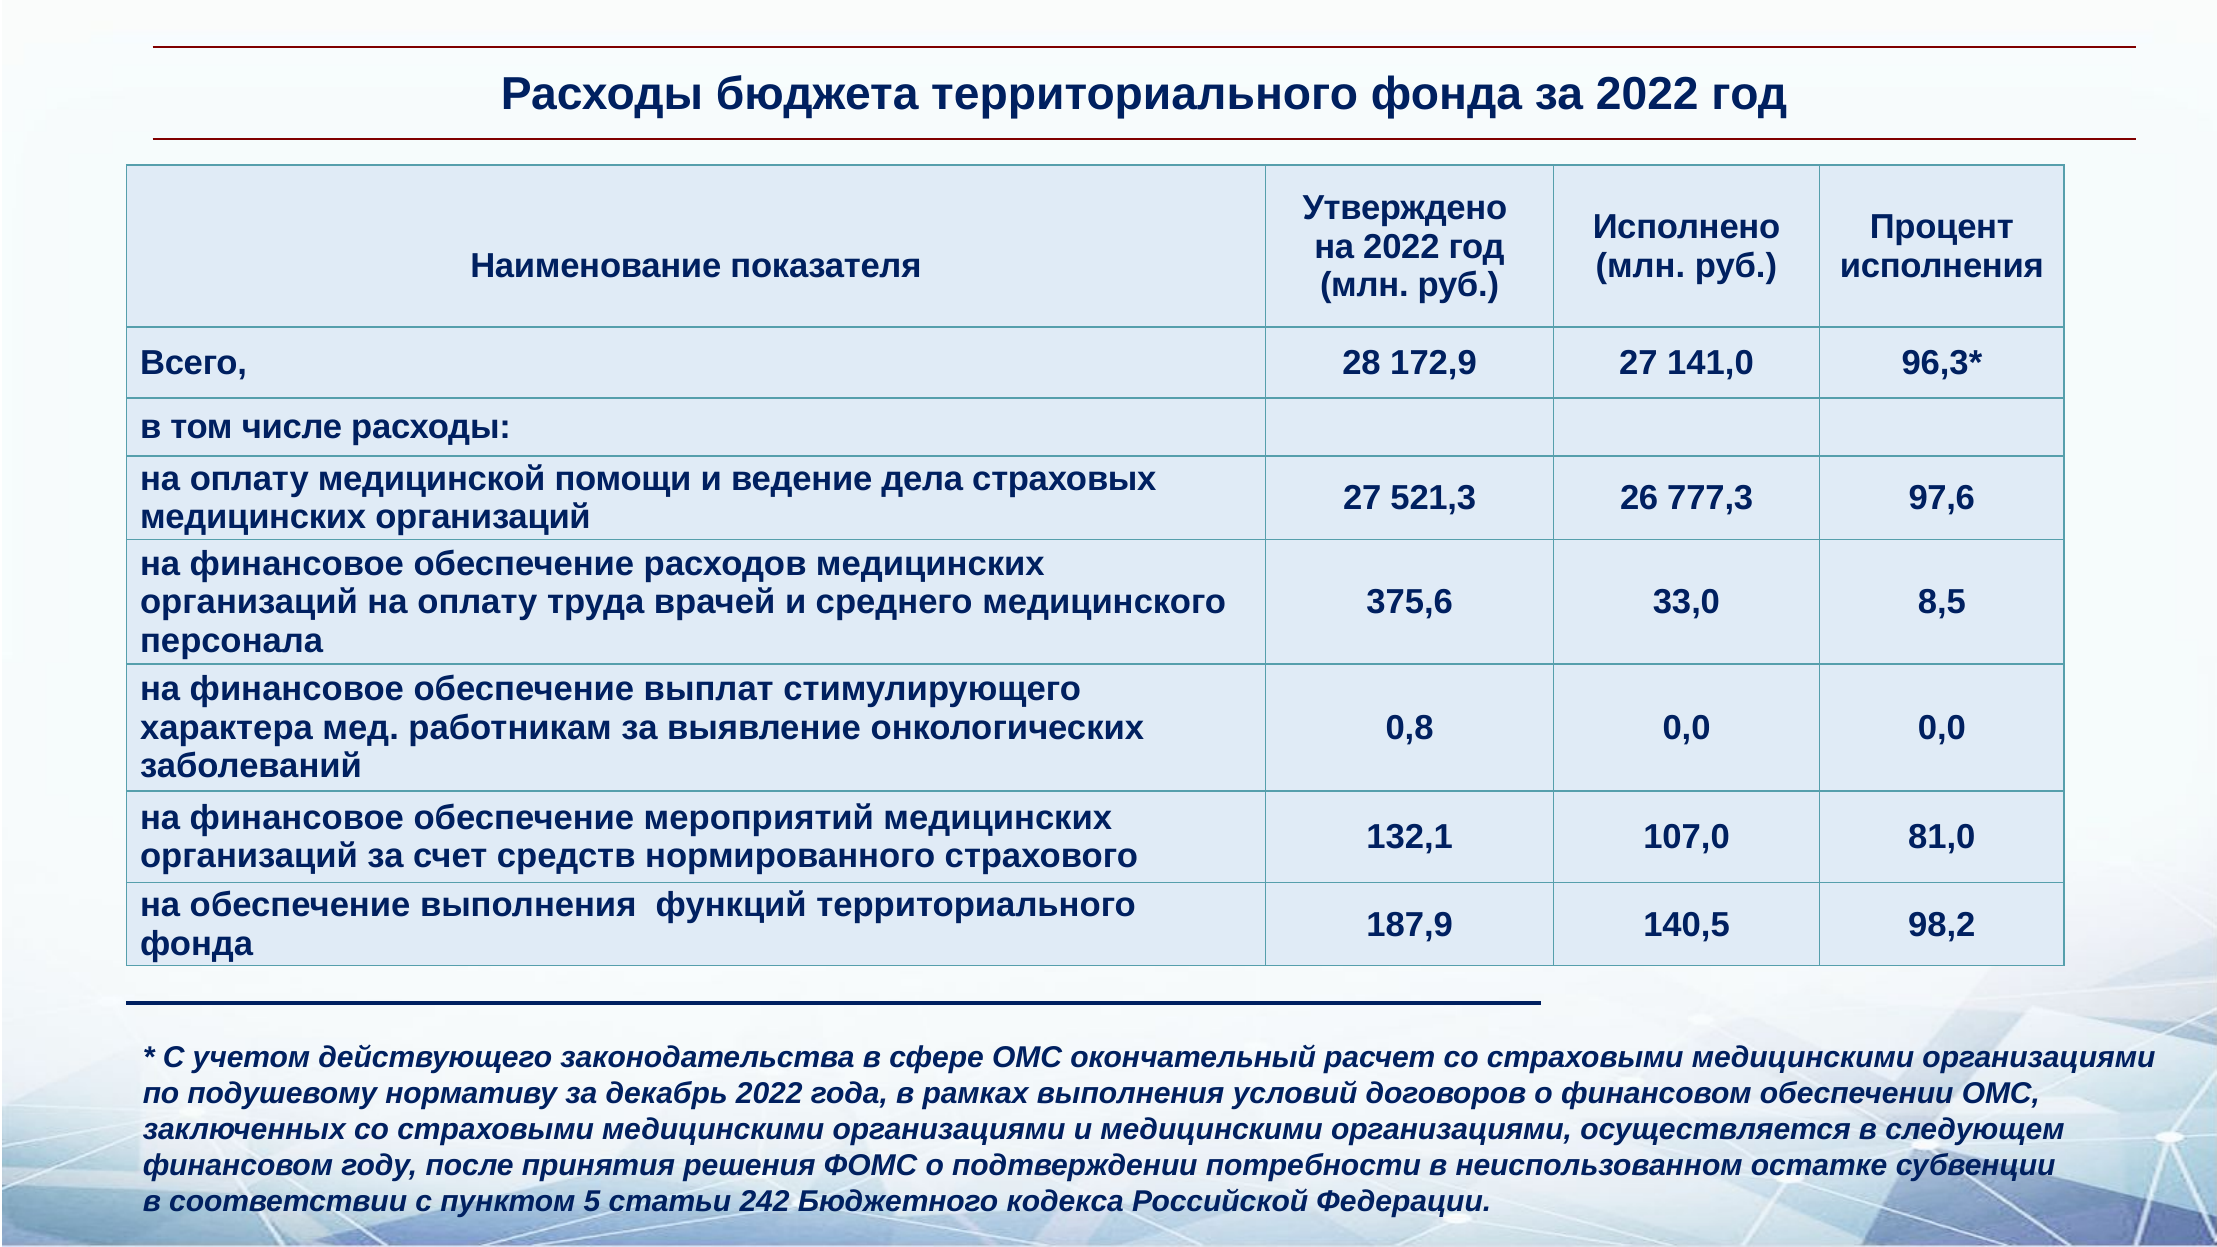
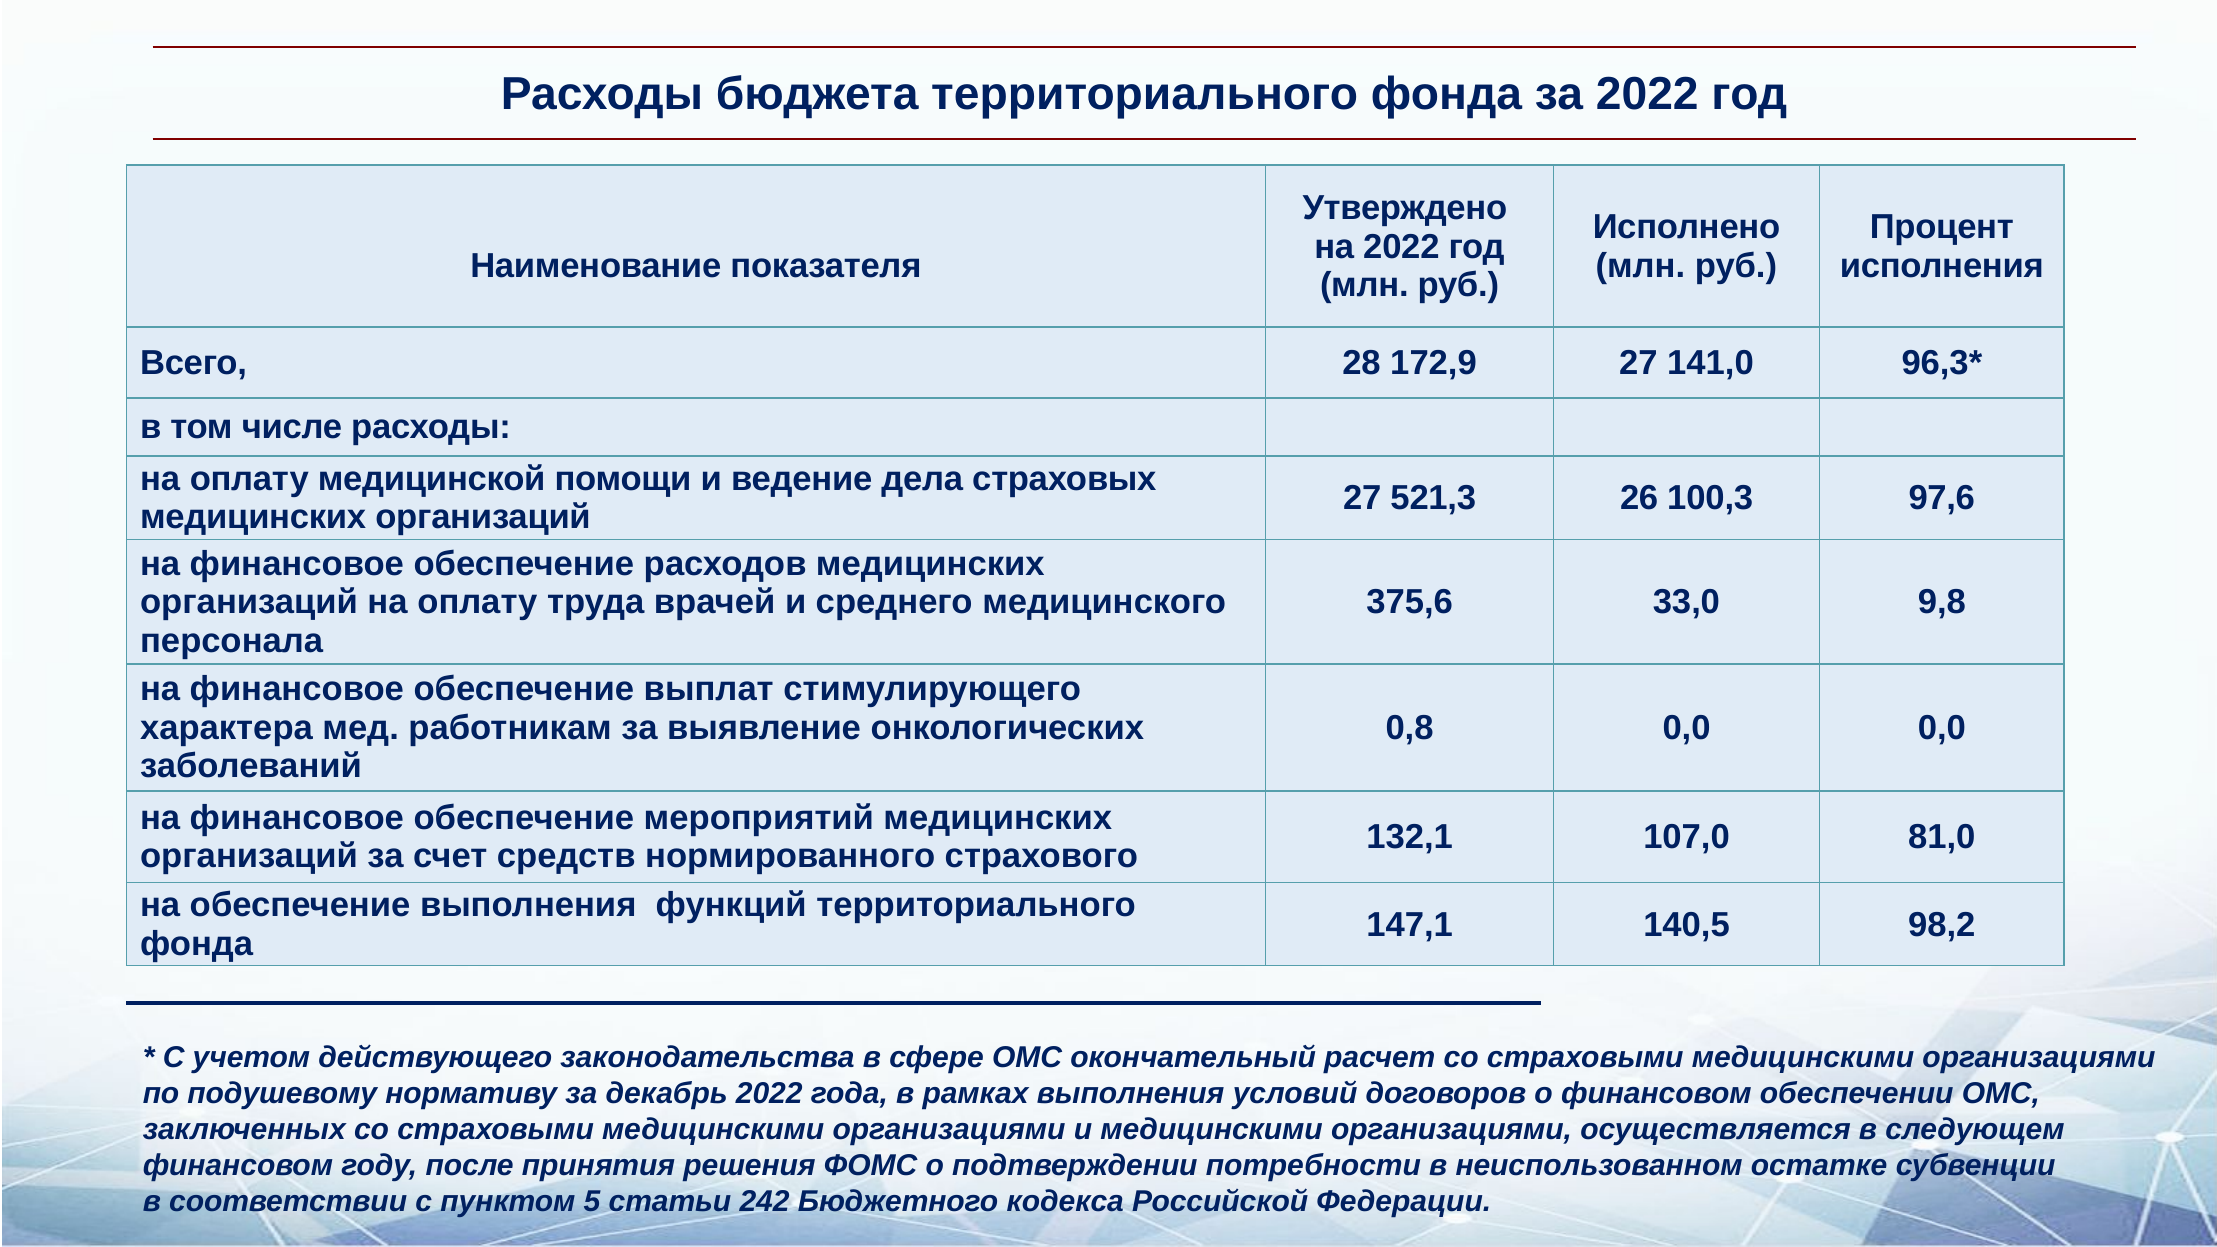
777,3: 777,3 -> 100,3
8,5: 8,5 -> 9,8
187,9: 187,9 -> 147,1
